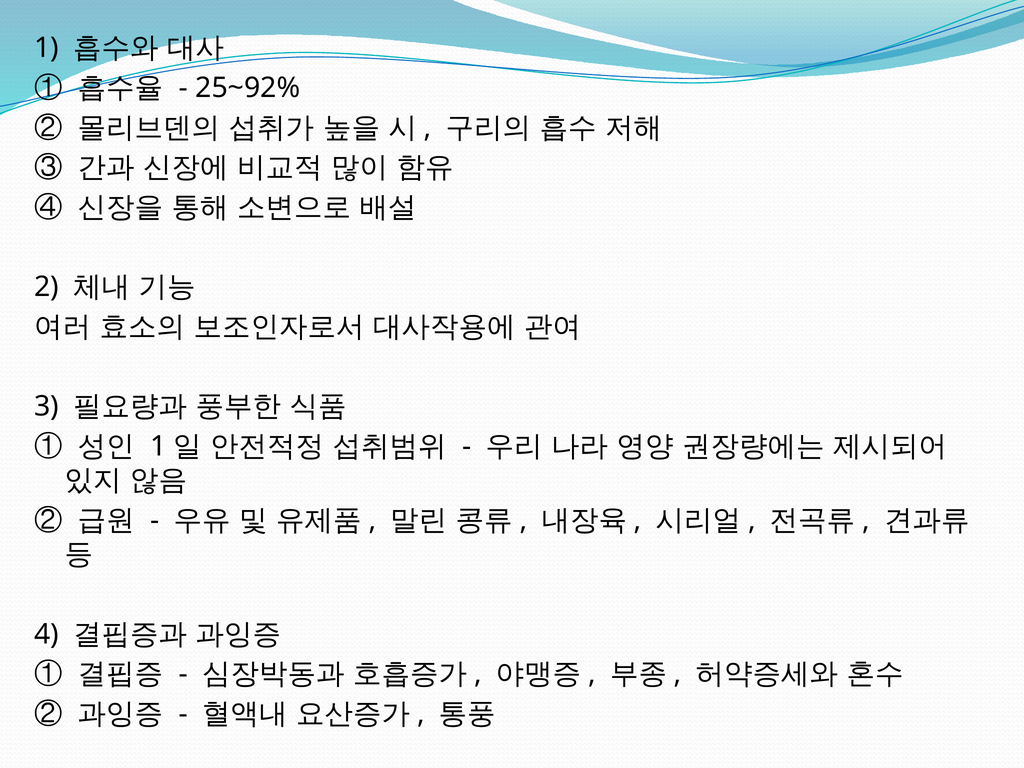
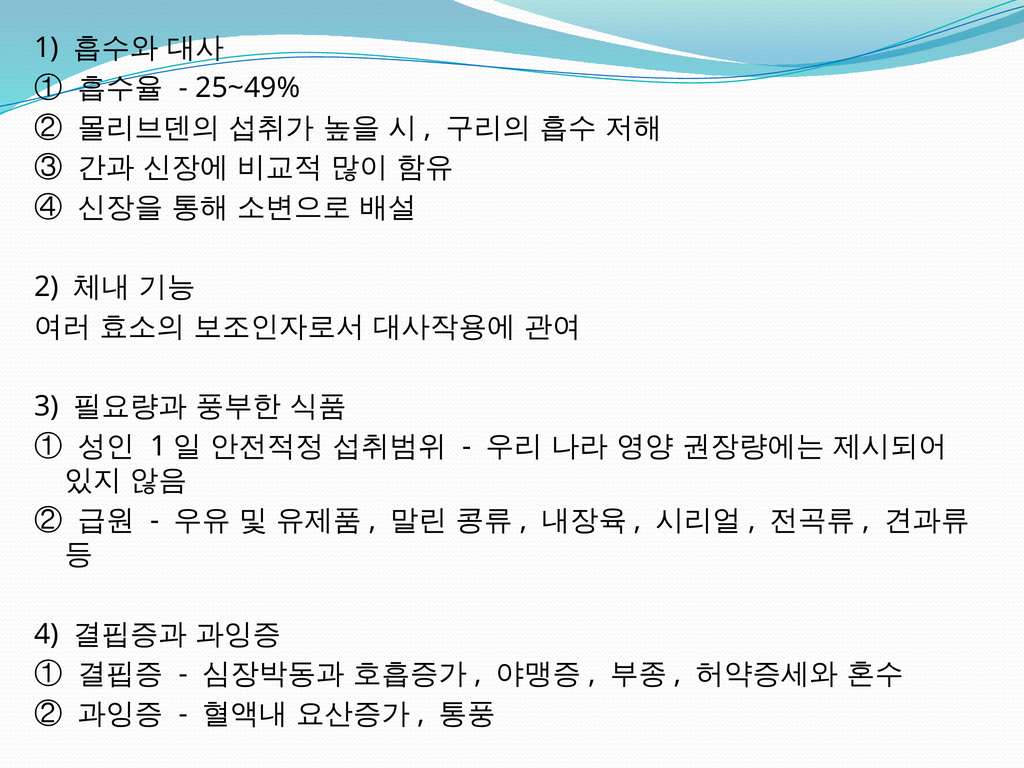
25~92%: 25~92% -> 25~49%
